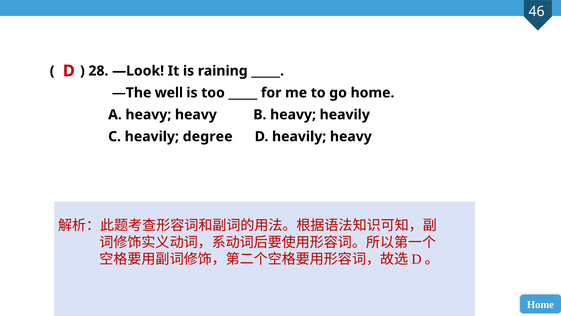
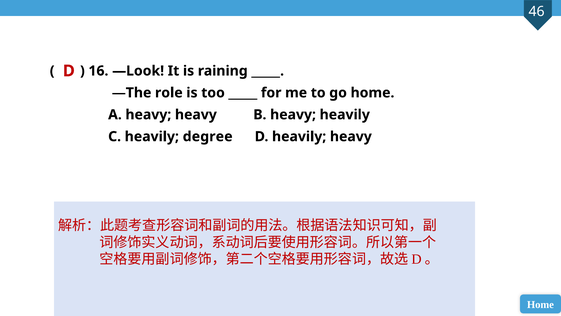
28: 28 -> 16
well: well -> role
